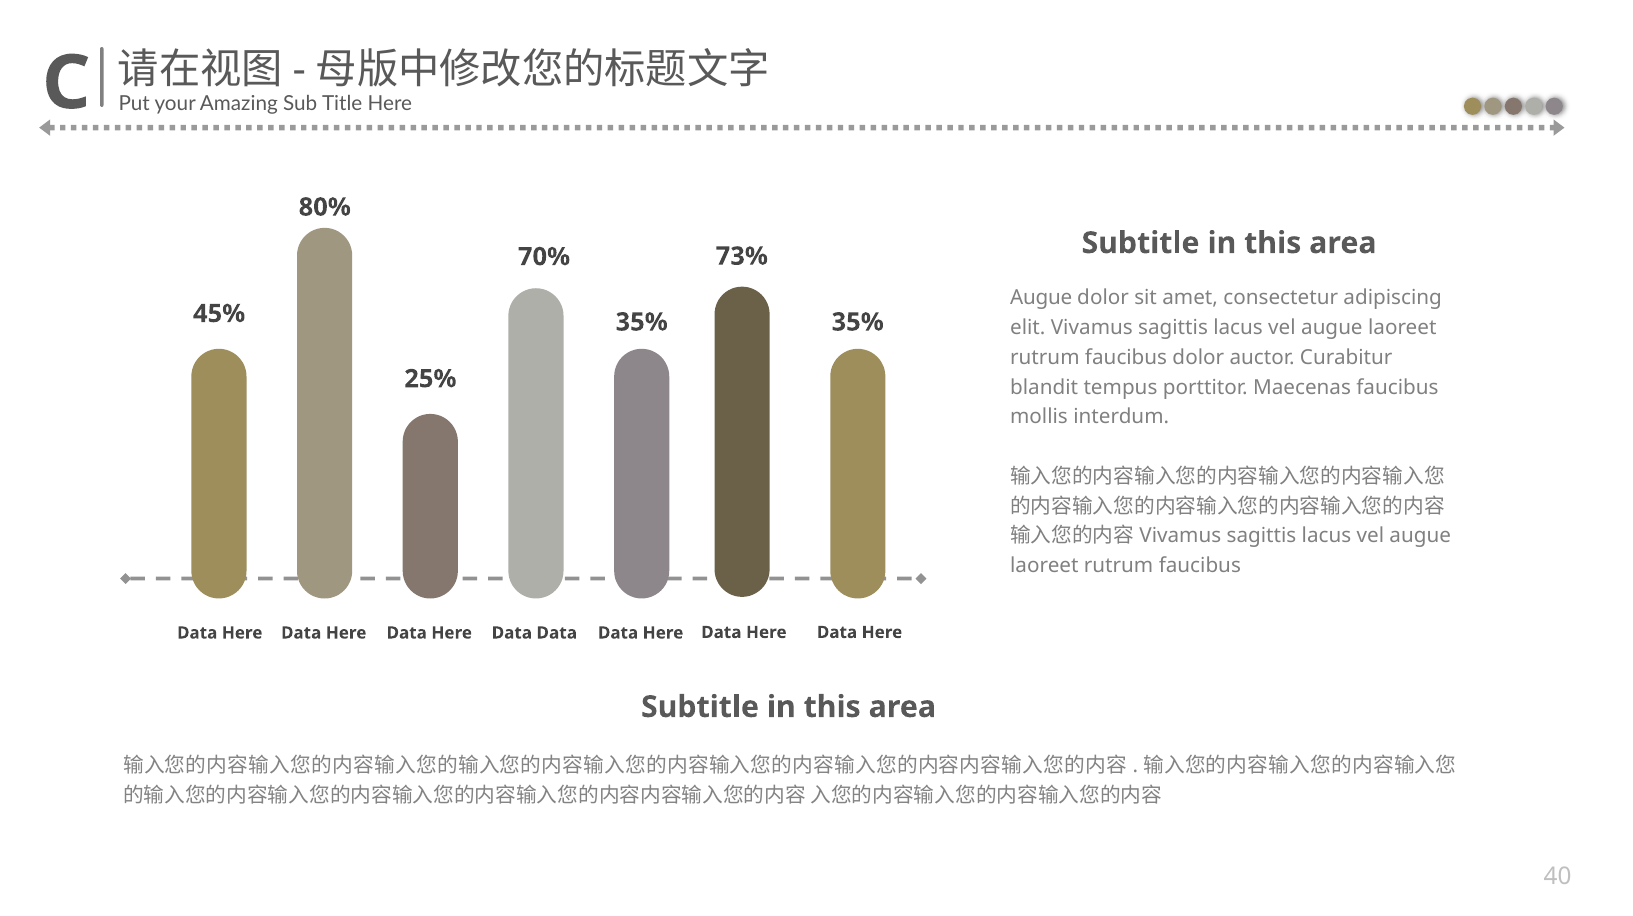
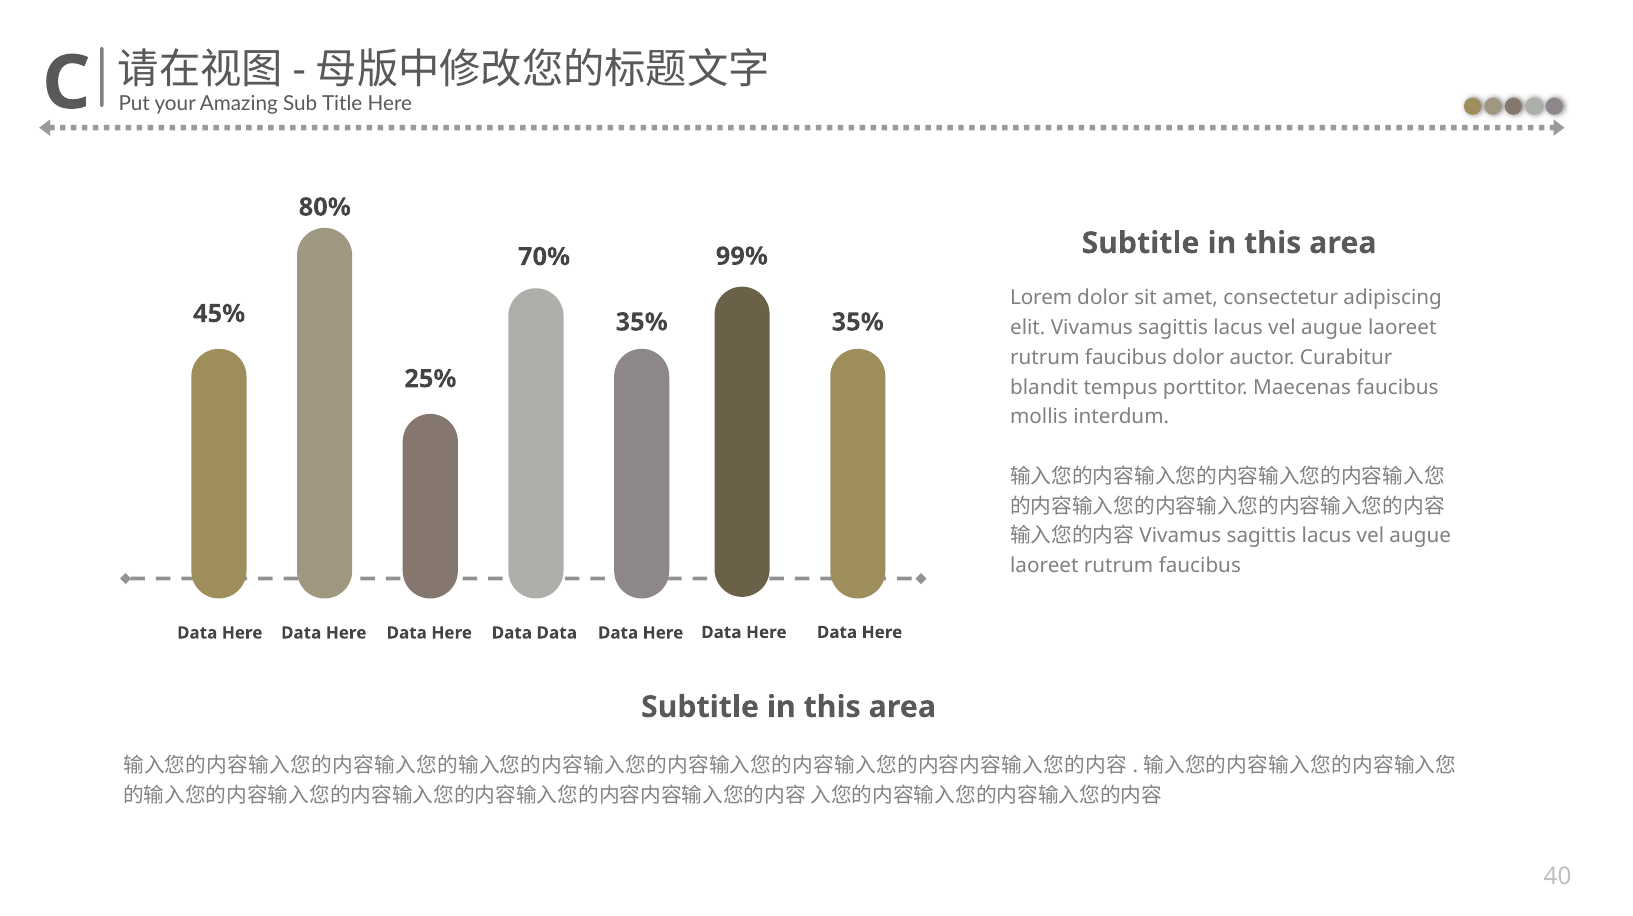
73%: 73% -> 99%
Augue at (1041, 298): Augue -> Lorem
